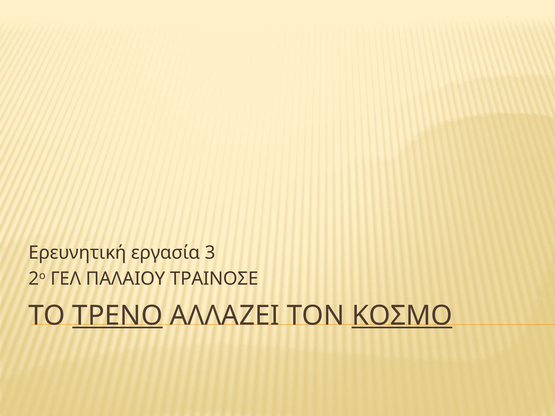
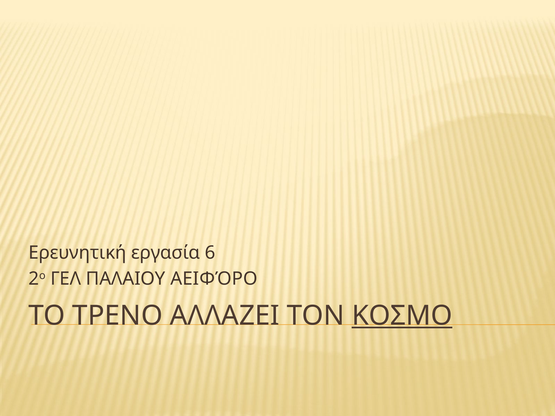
3: 3 -> 6
ΤΡΑΙΝΟΣΕ: ΤΡΑΙΝΟΣΕ -> ΑΕΙΦΌΡΟ
ΤΡΕΝΟ underline: present -> none
